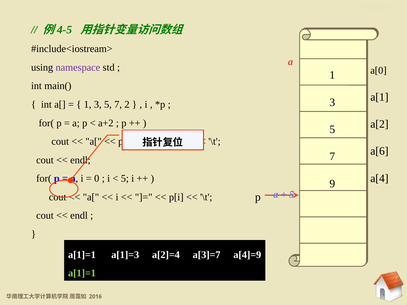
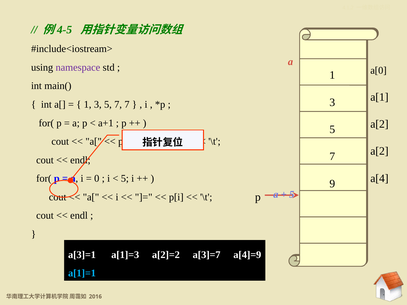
7 2: 2 -> 7
a+2: a+2 -> a+1
a[6 at (379, 151): a[6 -> a[2
a[1]=1 at (82, 255): a[1]=1 -> a[3]=1
a[2]=4: a[2]=4 -> a[2]=2
a[1]=1 at (82, 273) colour: light green -> light blue
